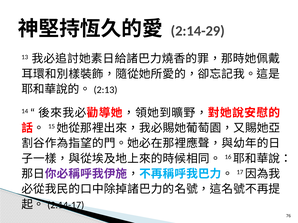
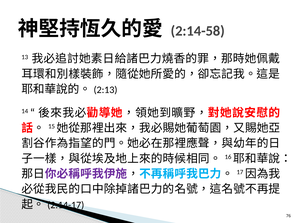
2:14-29: 2:14-29 -> 2:14-58
